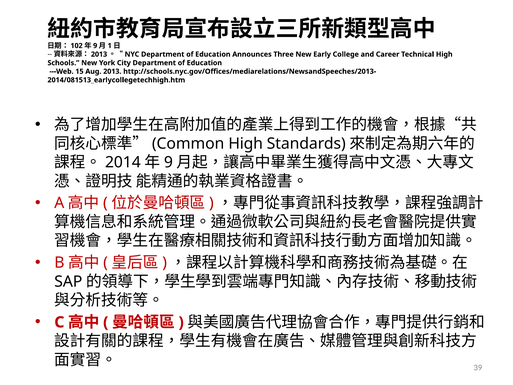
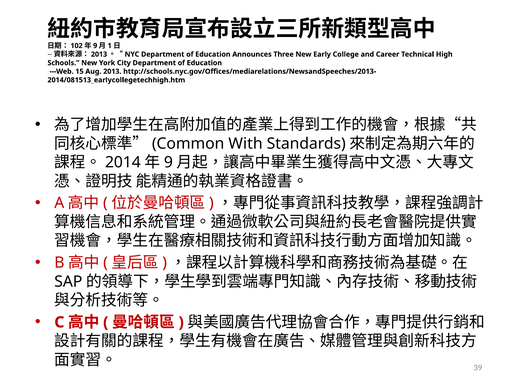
High at (246, 143): High -> With
